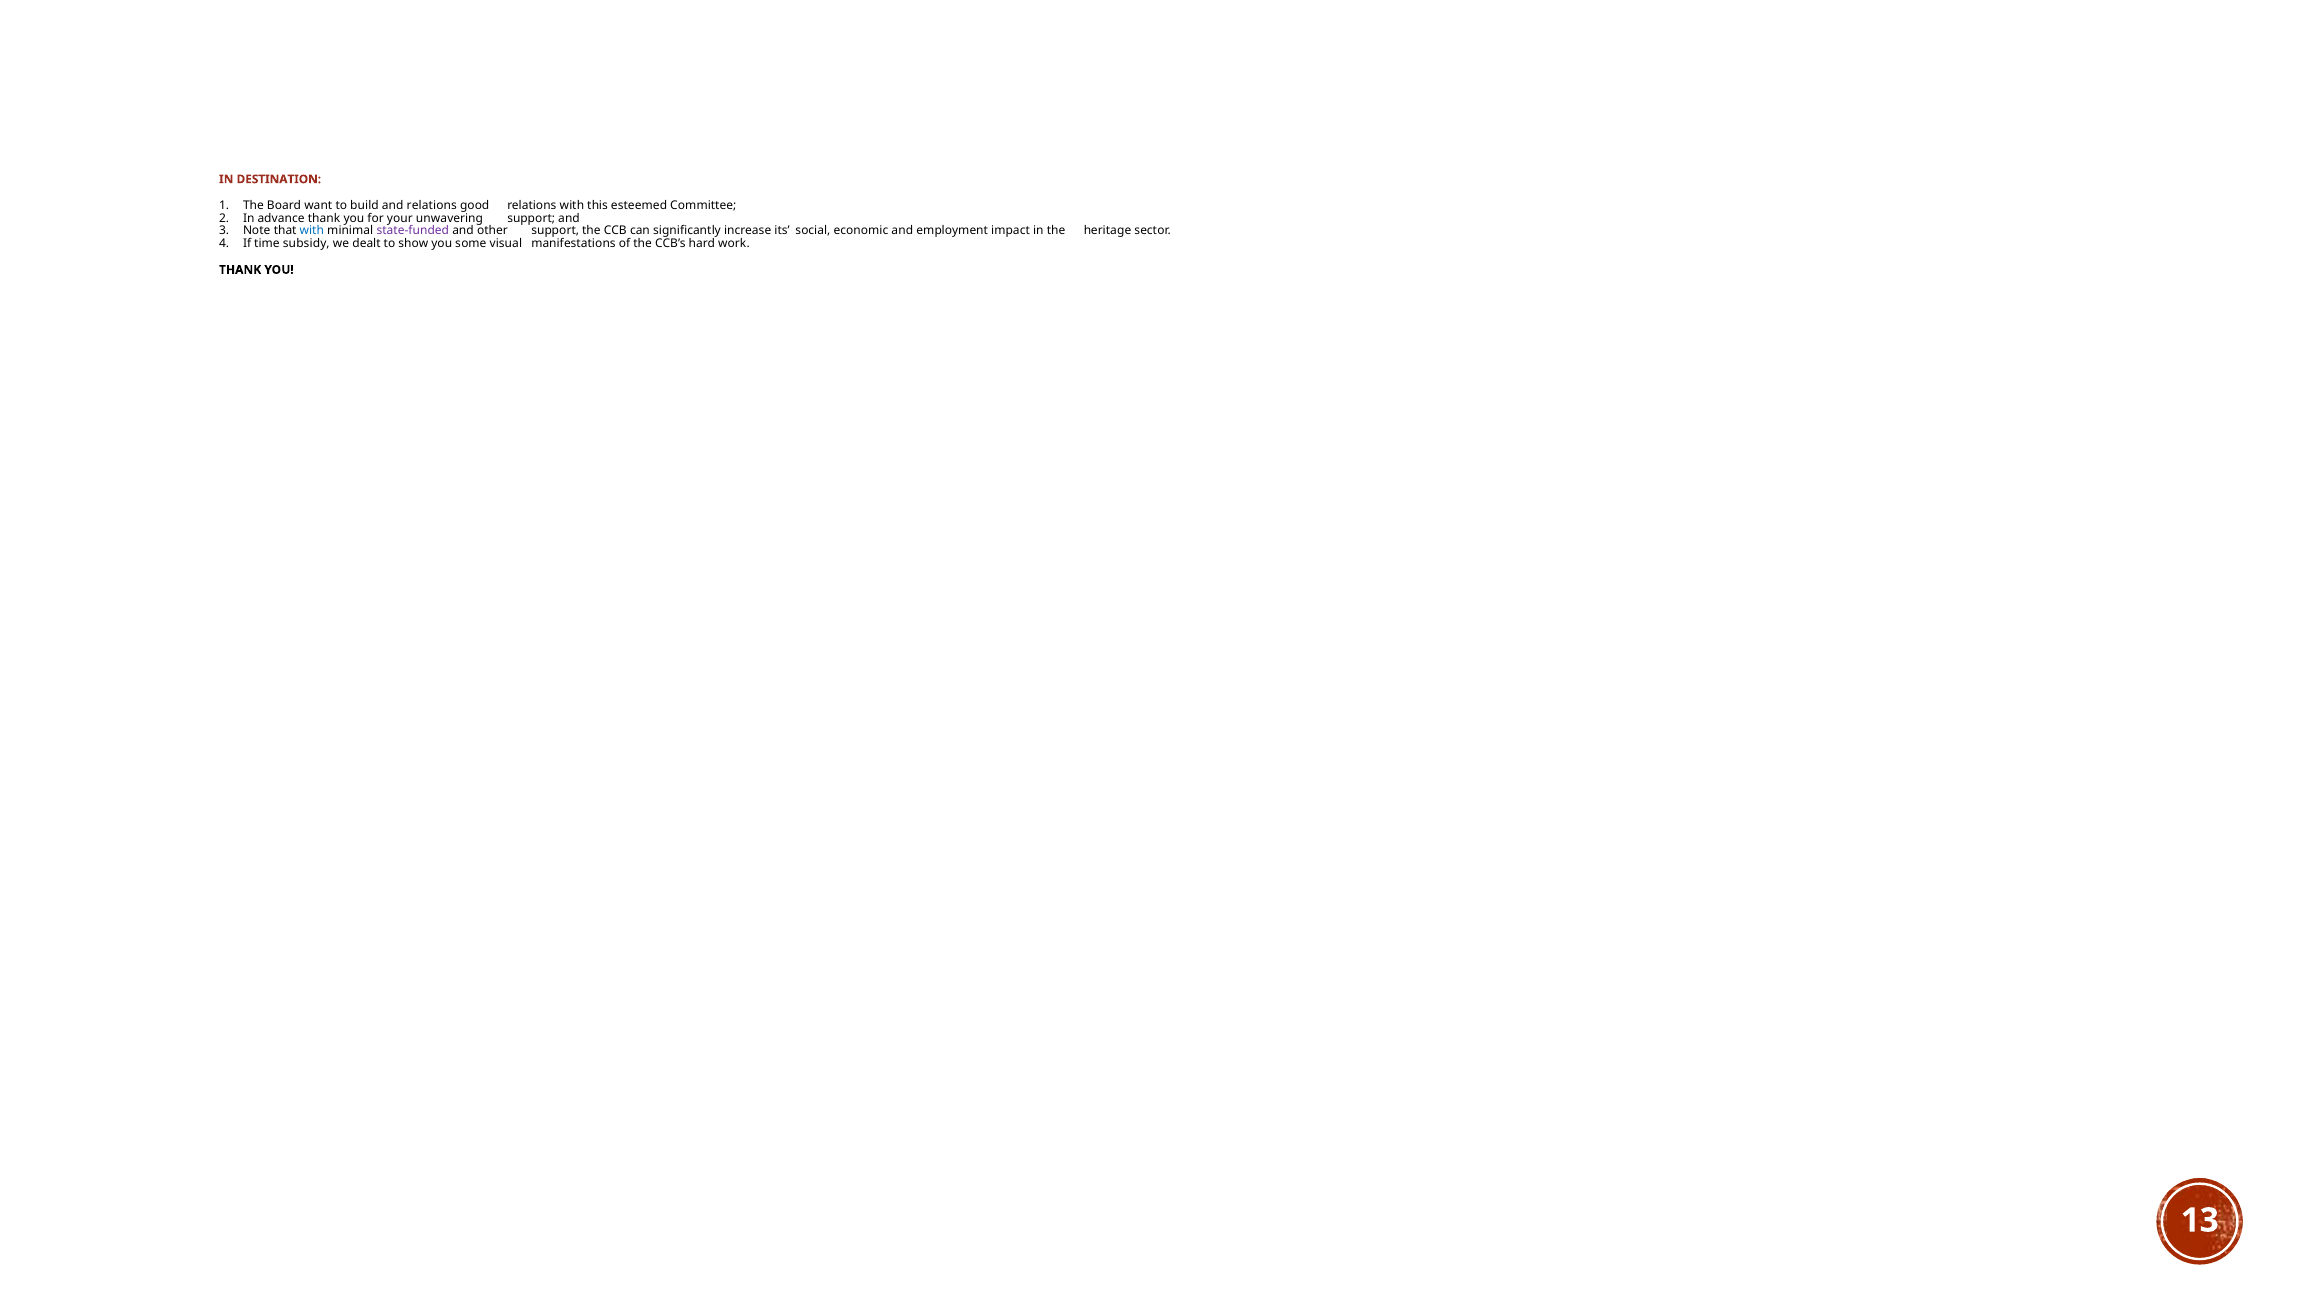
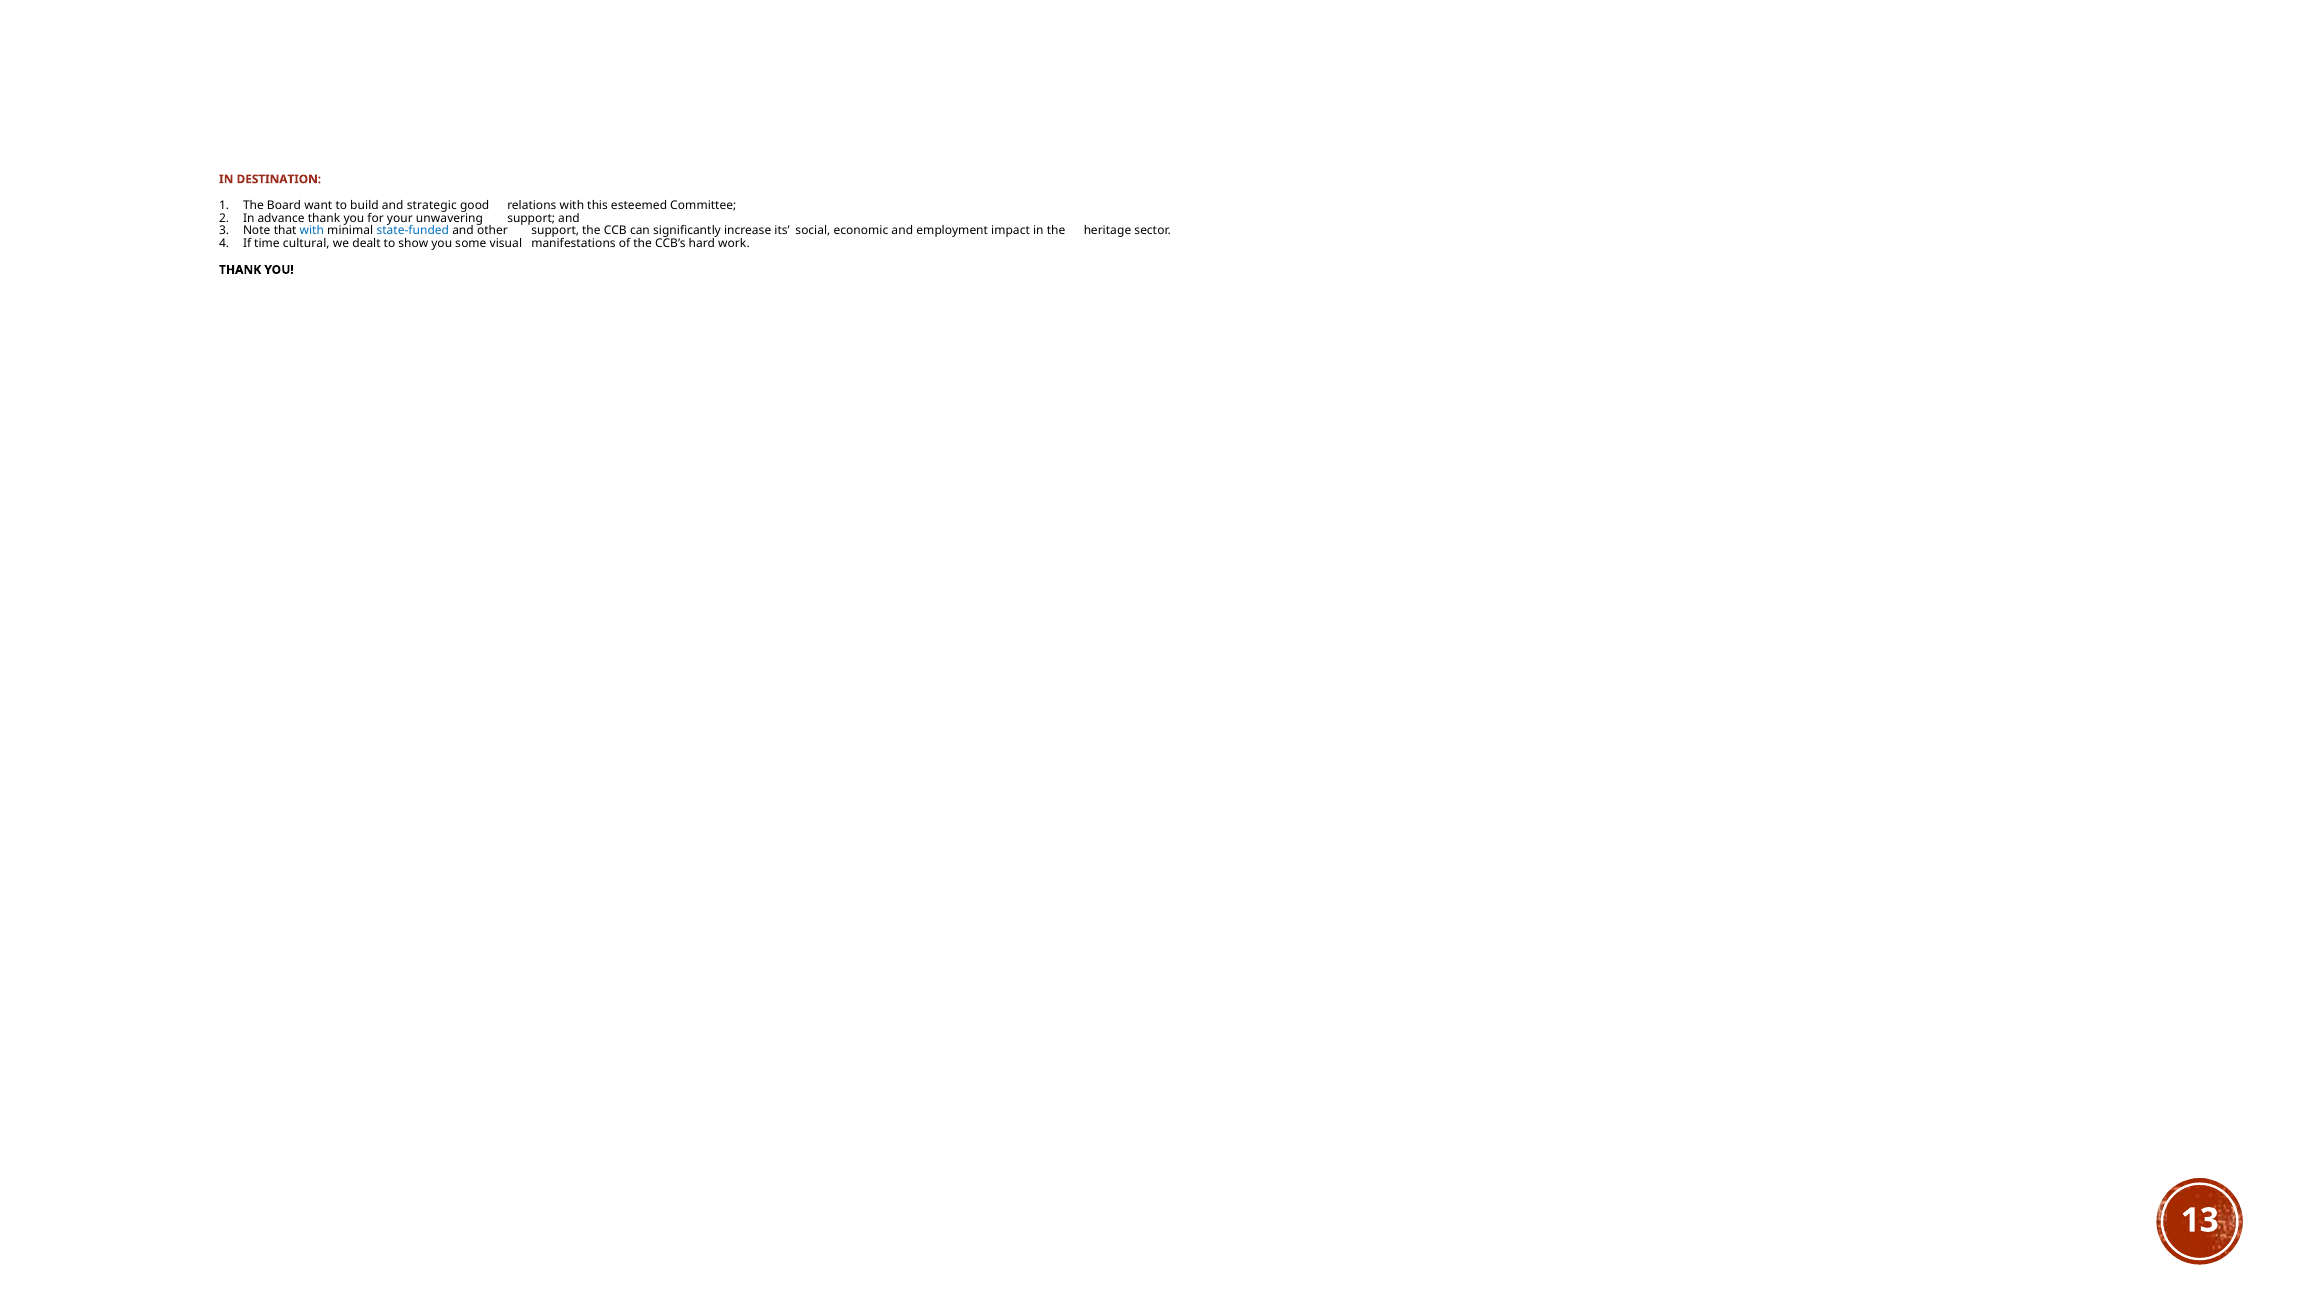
and relations: relations -> strategic
state-funded colour: purple -> blue
subsidy: subsidy -> cultural
